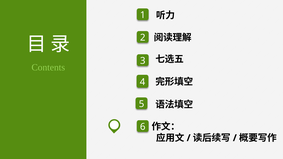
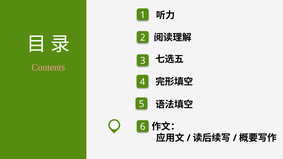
Contents colour: light green -> pink
